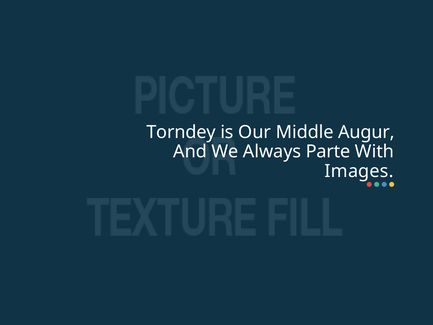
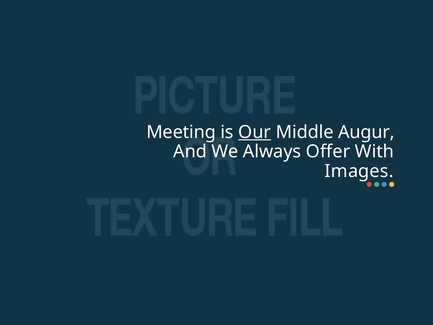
Torndey: Torndey -> Meeting
Our underline: none -> present
Parte: Parte -> Offer
